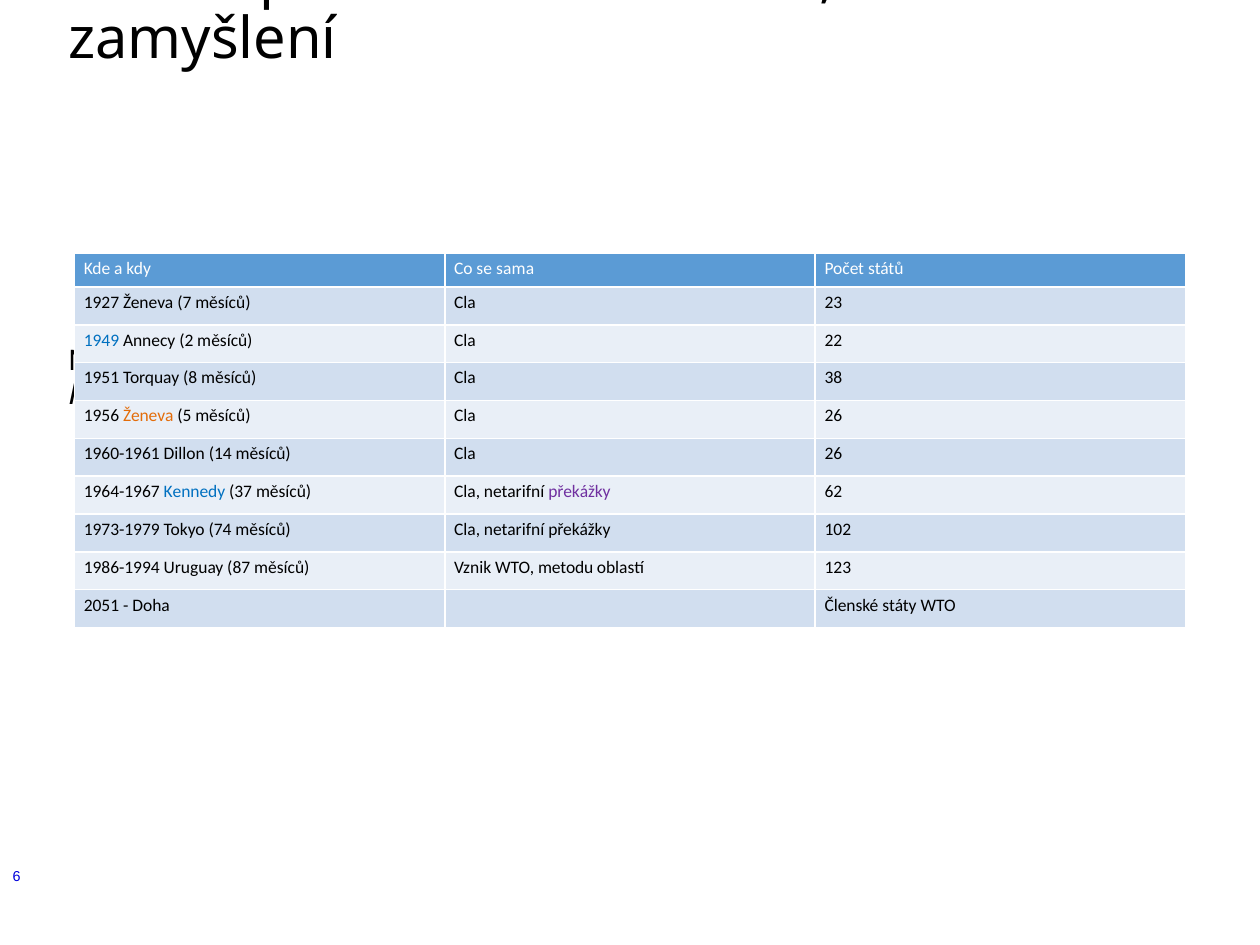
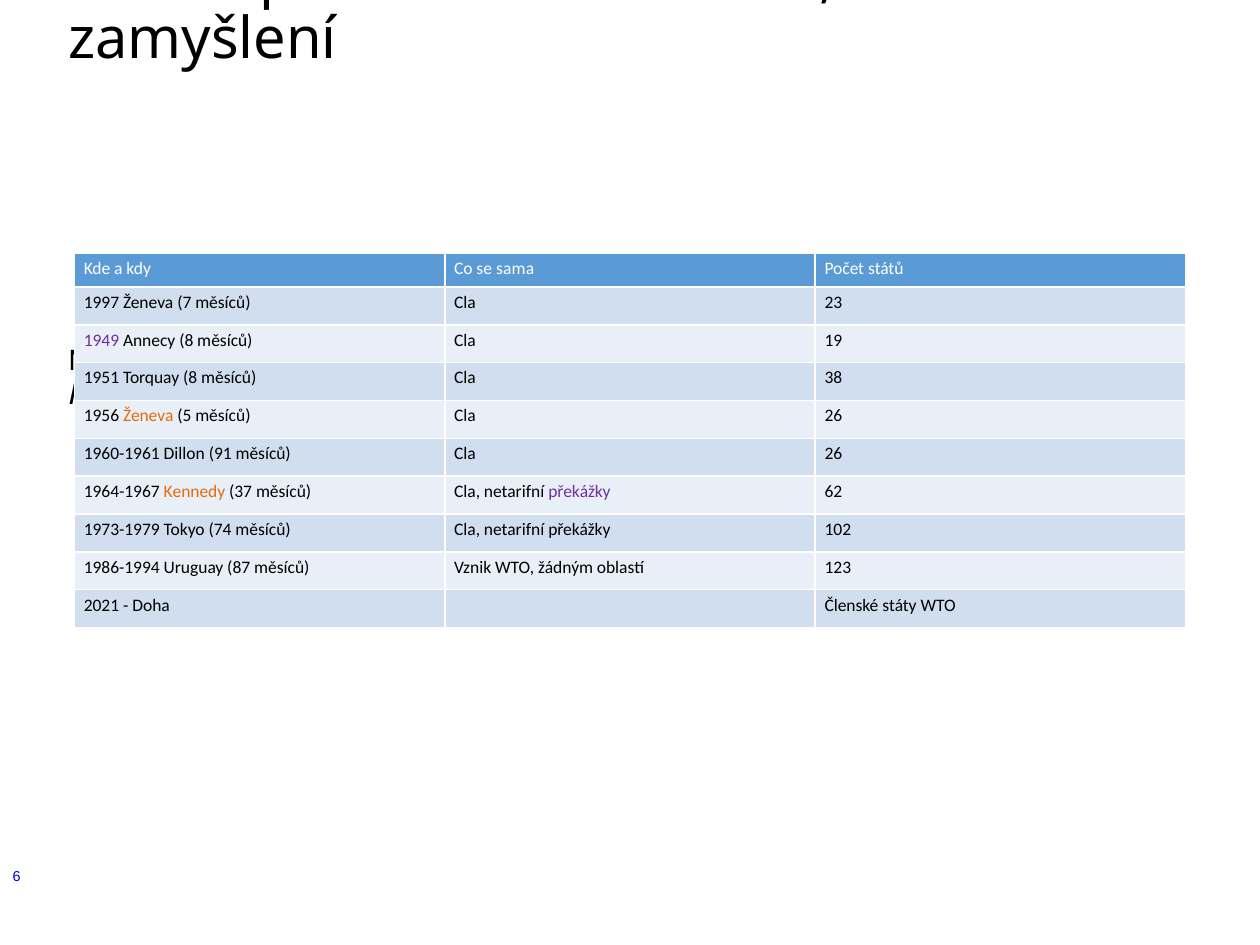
1927: 1927 -> 1997
1949 colour: blue -> purple
Annecy 2: 2 -> 8
22: 22 -> 19
14: 14 -> 91
Kennedy colour: blue -> orange
metodu: metodu -> žádným
2051: 2051 -> 2021
